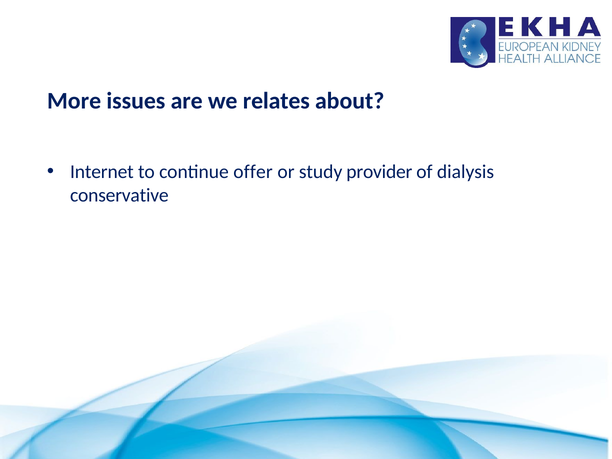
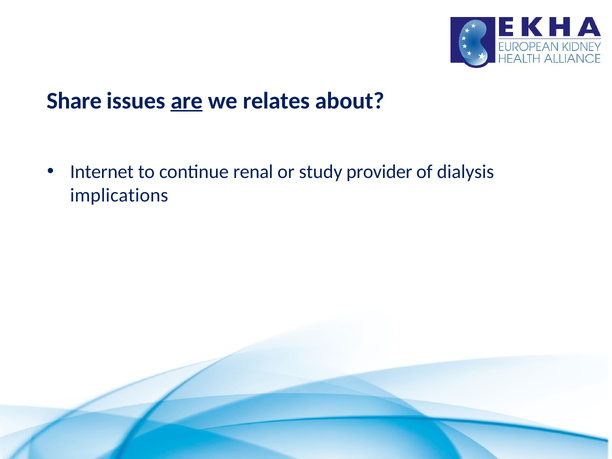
More: More -> Share
are underline: none -> present
offer: offer -> renal
conservative: conservative -> implications
